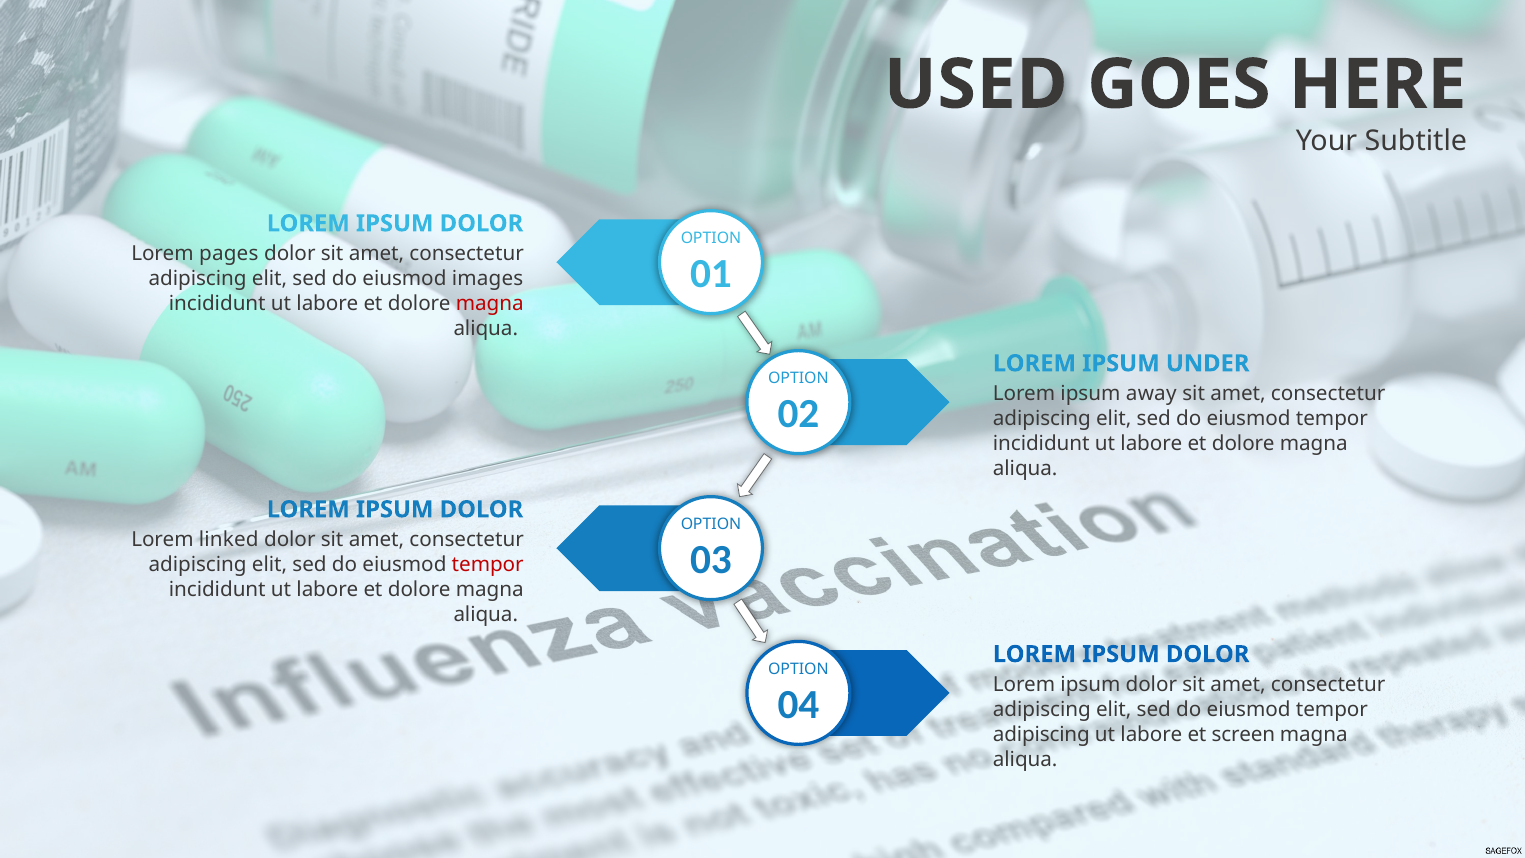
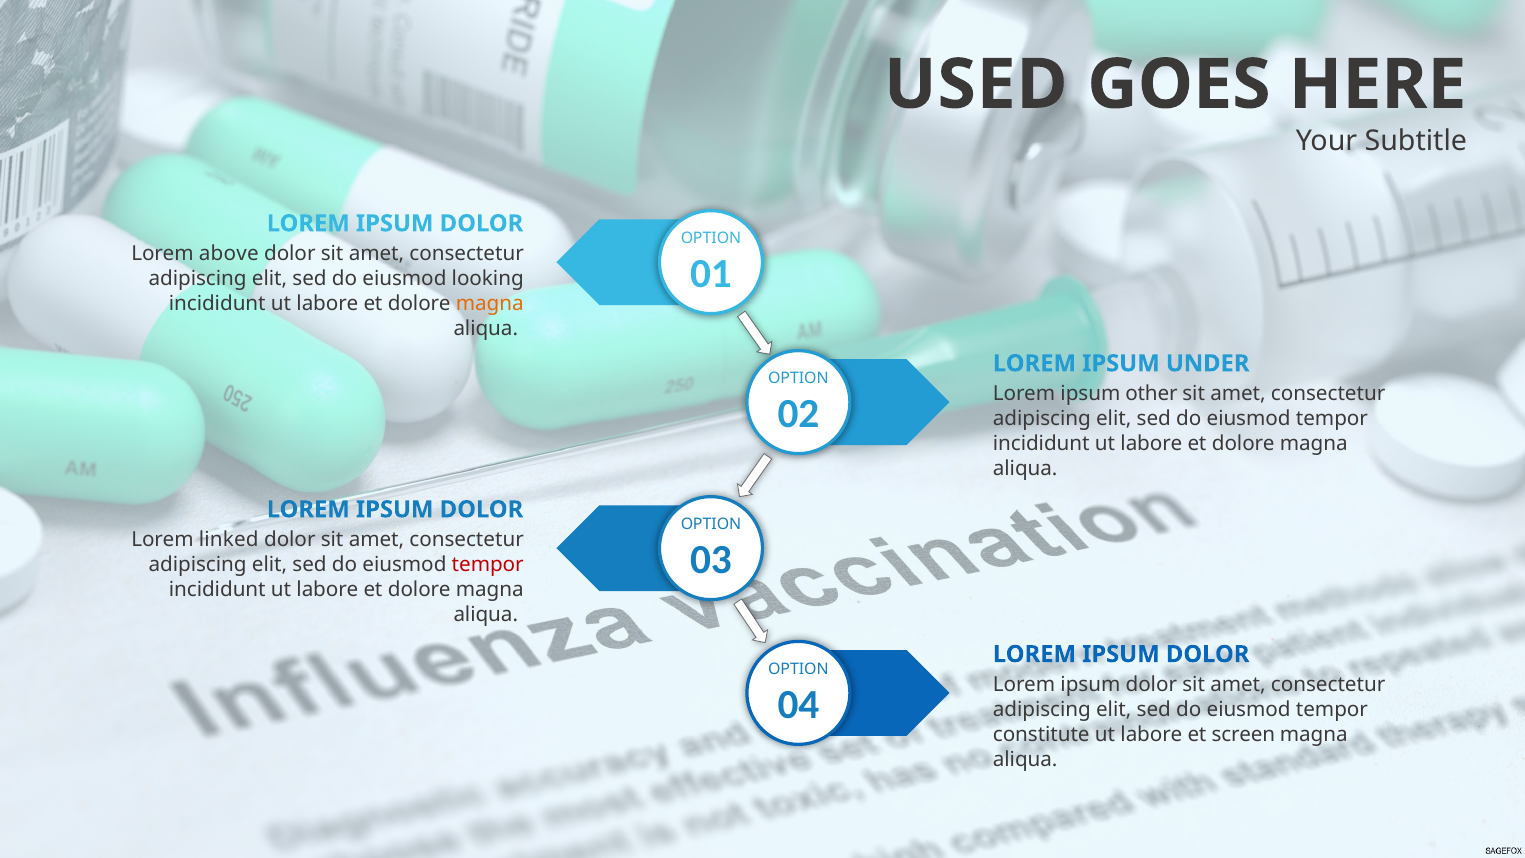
pages: pages -> above
images: images -> looking
magna at (490, 304) colour: red -> orange
away: away -> other
adipiscing at (1041, 734): adipiscing -> constitute
